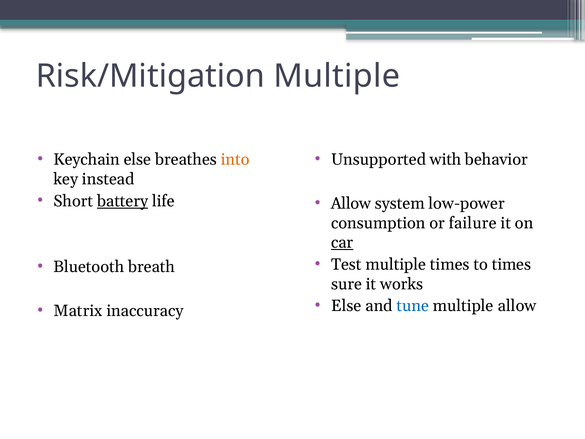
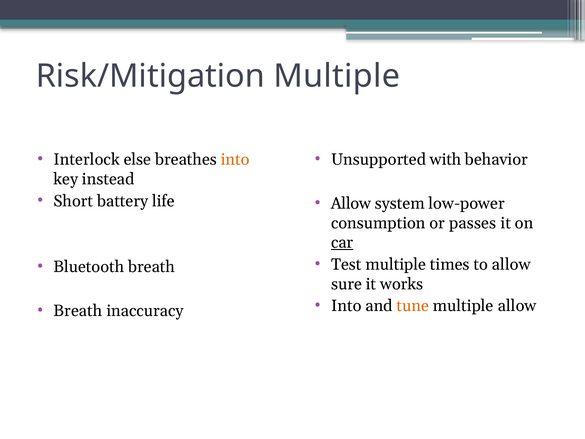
Keychain: Keychain -> Interlock
battery underline: present -> none
failure: failure -> passes
to times: times -> allow
Else at (346, 306): Else -> Into
tune colour: blue -> orange
Matrix at (78, 311): Matrix -> Breath
